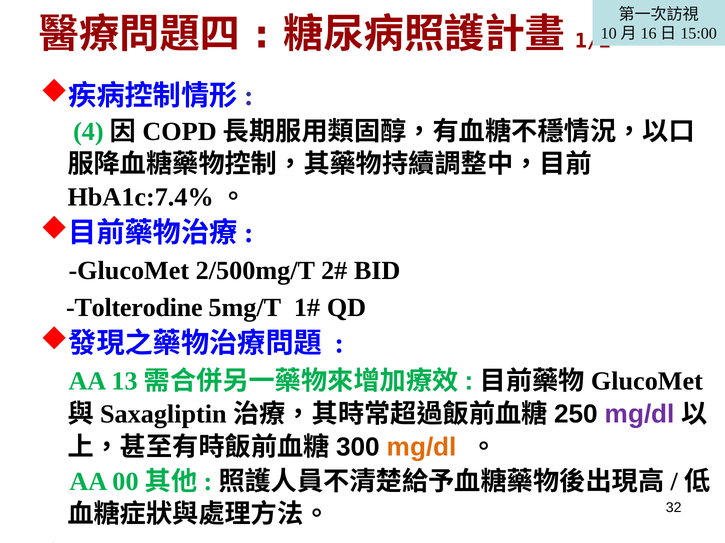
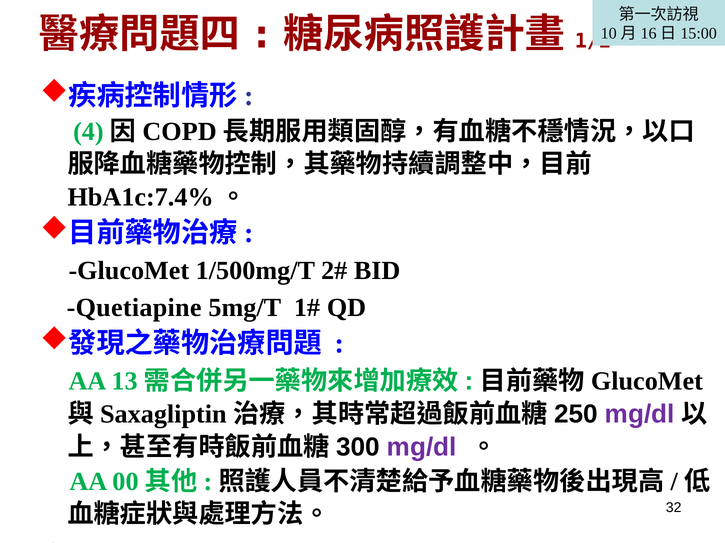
2/500mg/T: 2/500mg/T -> 1/500mg/T
Tolterodine: Tolterodine -> Quetiapine
mg/dl at (422, 448) colour: orange -> purple
